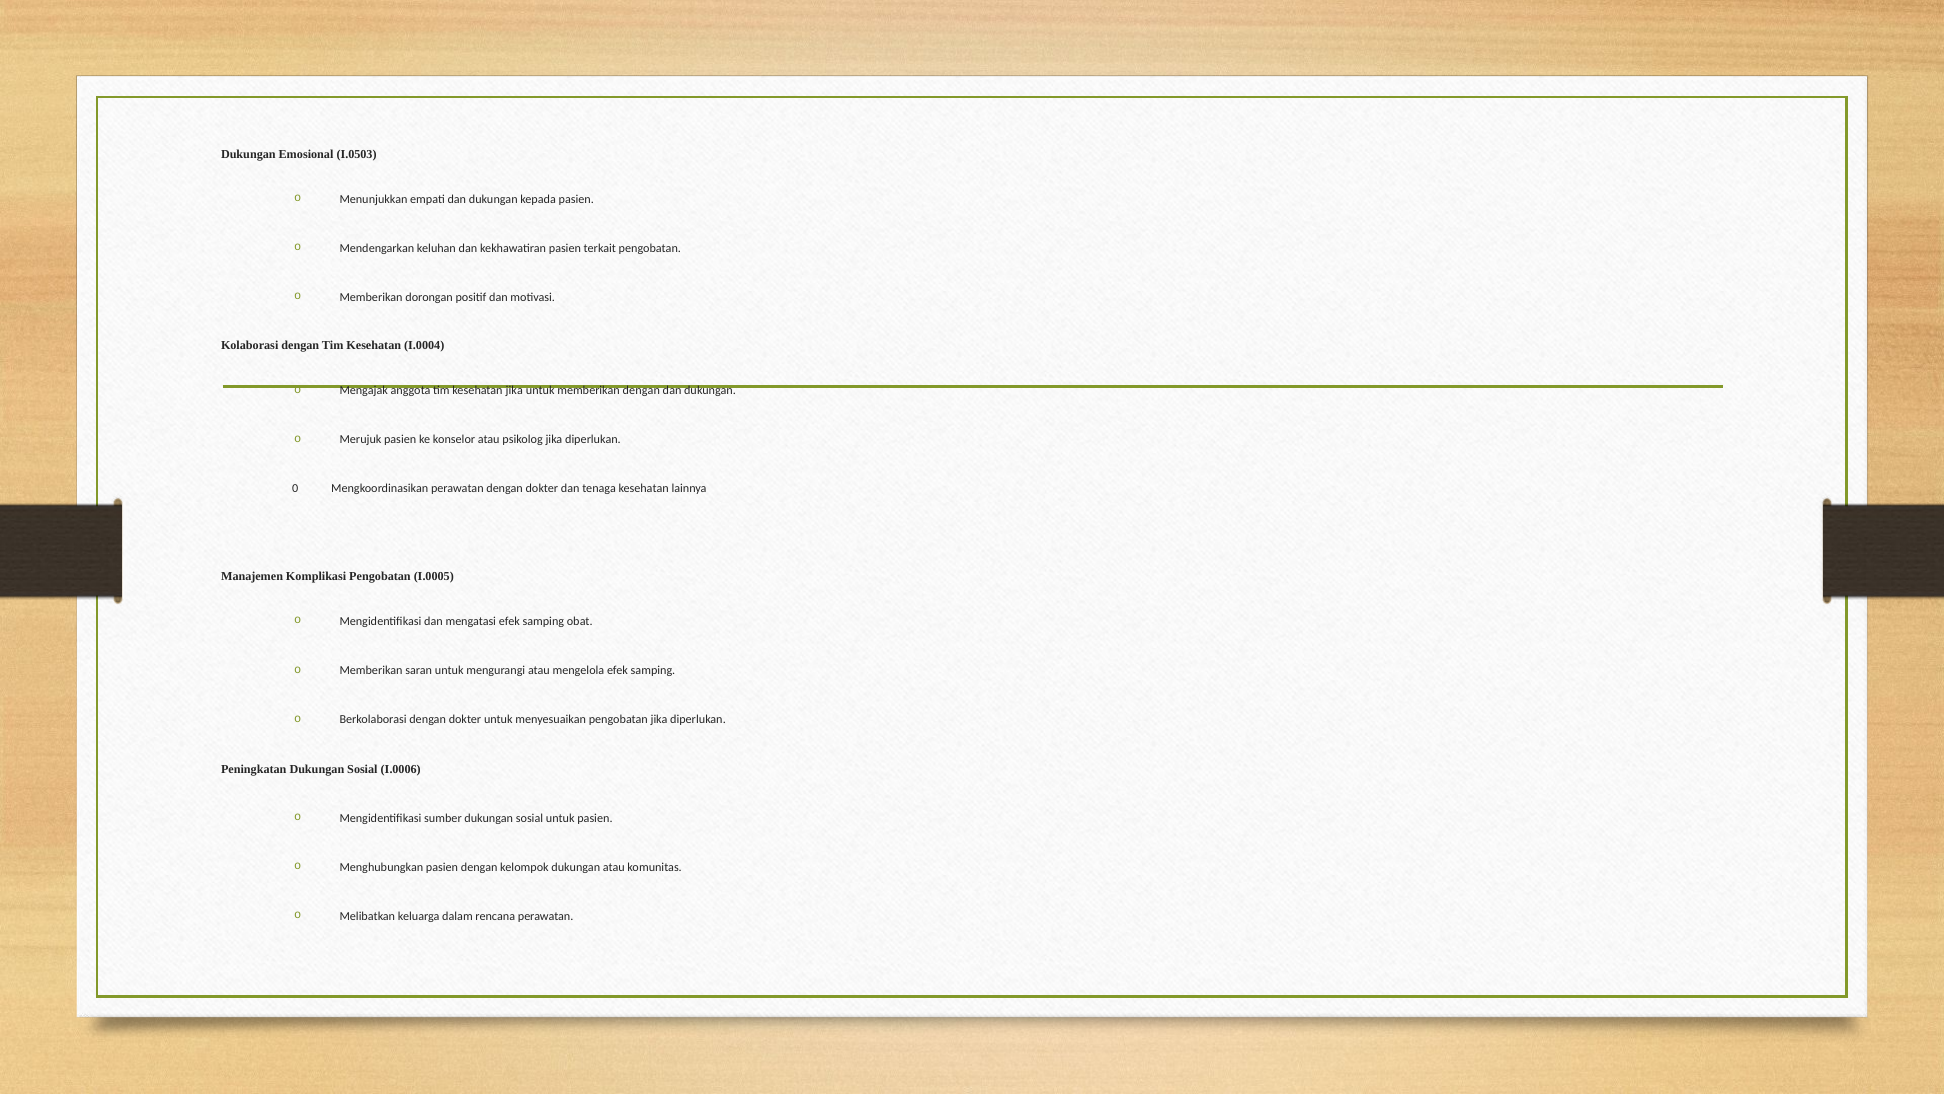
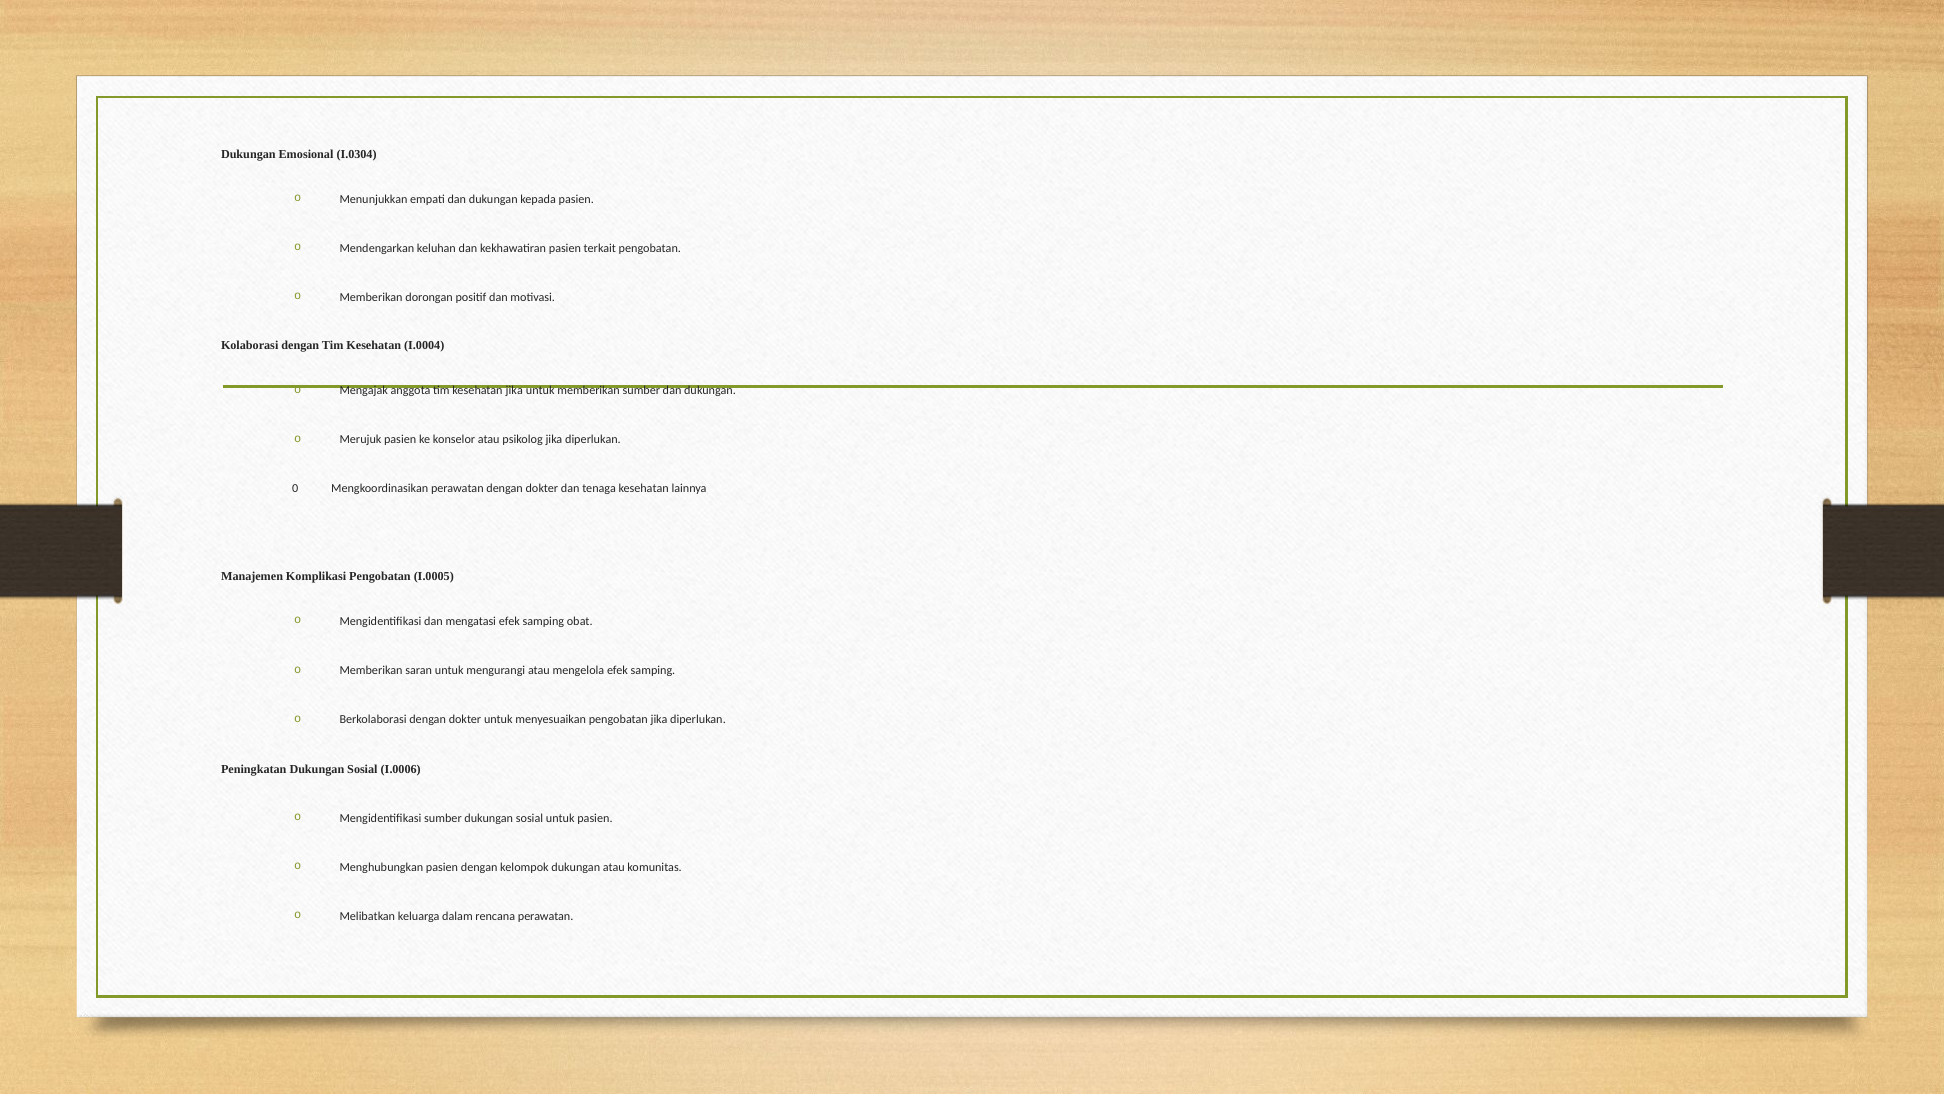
I.0503: I.0503 -> I.0304
memberikan dengan: dengan -> sumber
